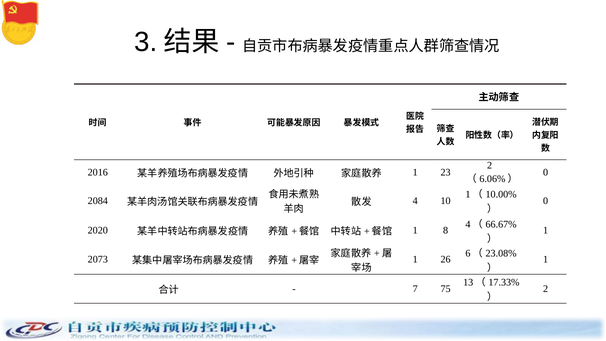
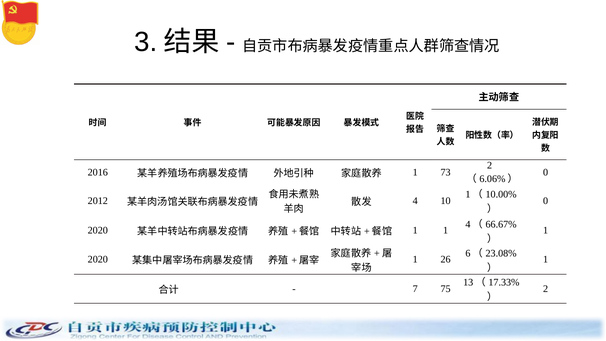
23: 23 -> 73
2084: 2084 -> 2012
1 8: 8 -> 1
2073 at (98, 260): 2073 -> 2020
